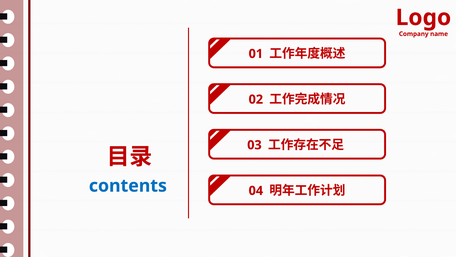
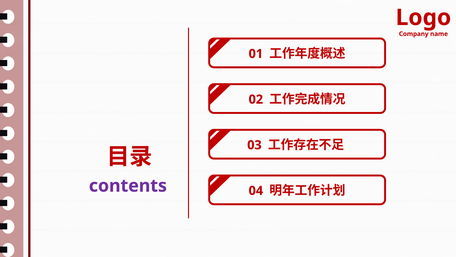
contents colour: blue -> purple
